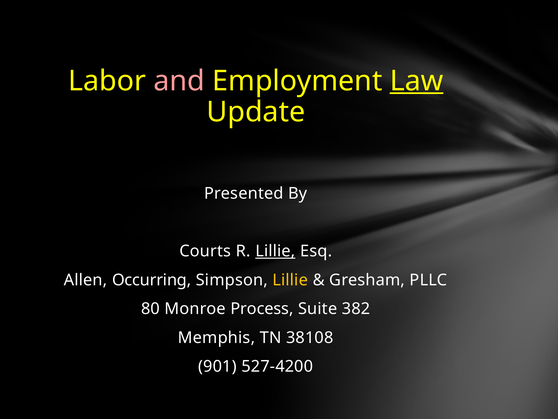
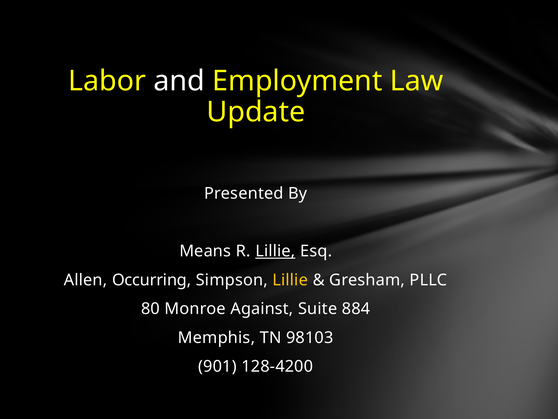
and colour: pink -> white
Law underline: present -> none
Courts: Courts -> Means
Process: Process -> Against
382: 382 -> 884
38108: 38108 -> 98103
527-4200: 527-4200 -> 128-4200
